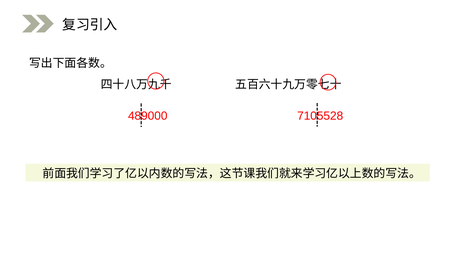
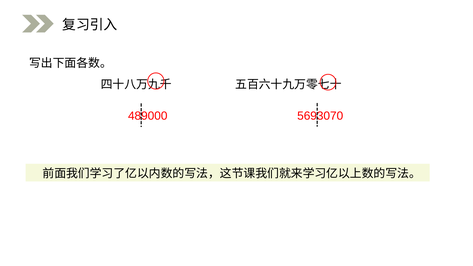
7105528: 7105528 -> 5693070
